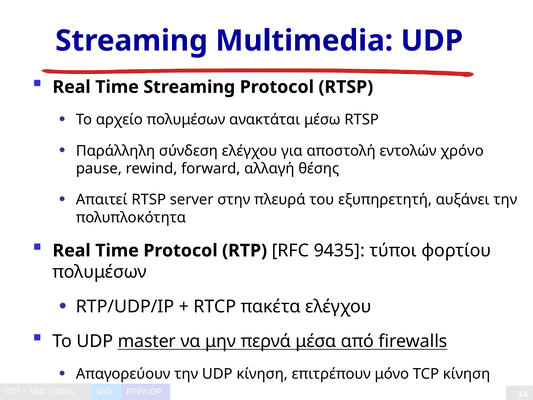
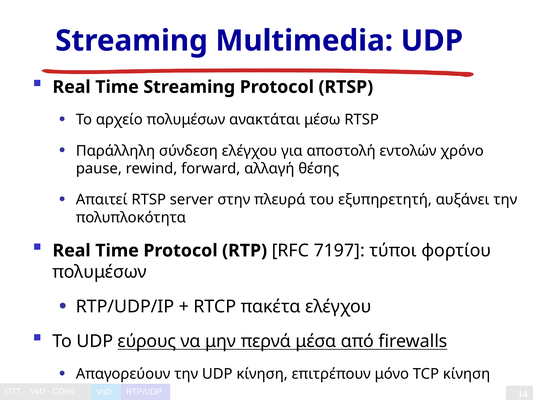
9435: 9435 -> 7197
master: master -> εύρους
